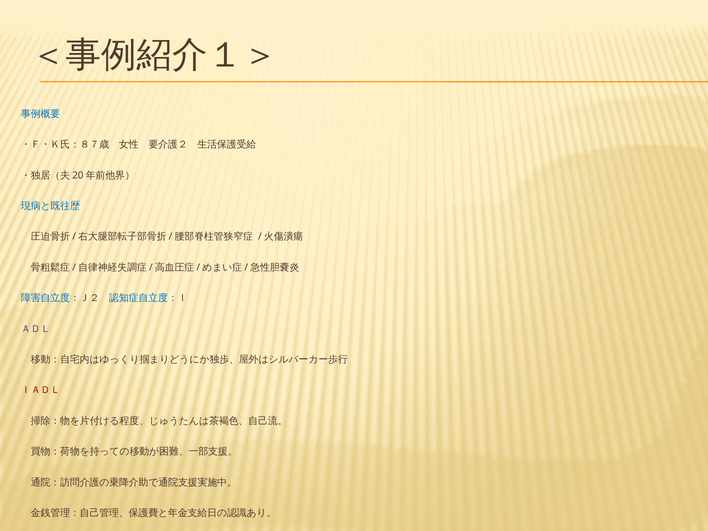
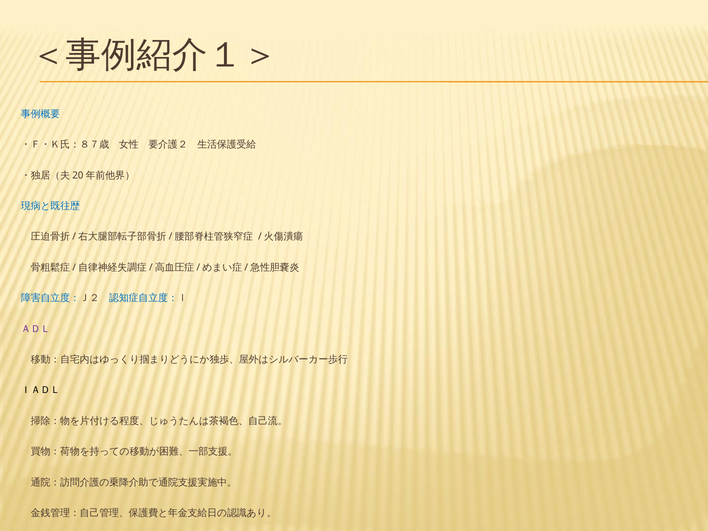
ＩＡＤＬ colour: red -> black
